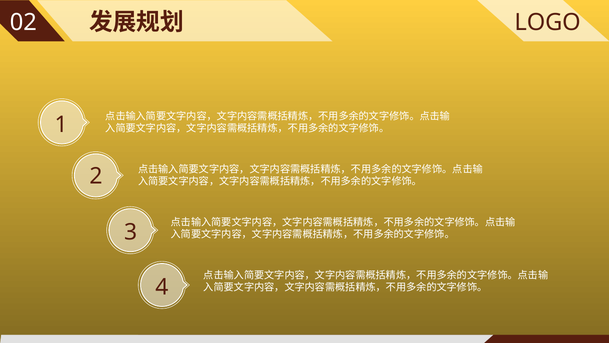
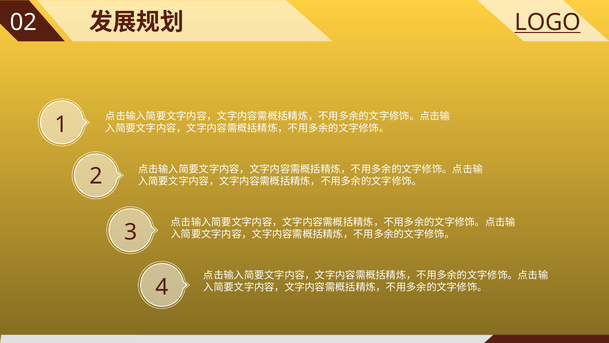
LOGO underline: none -> present
